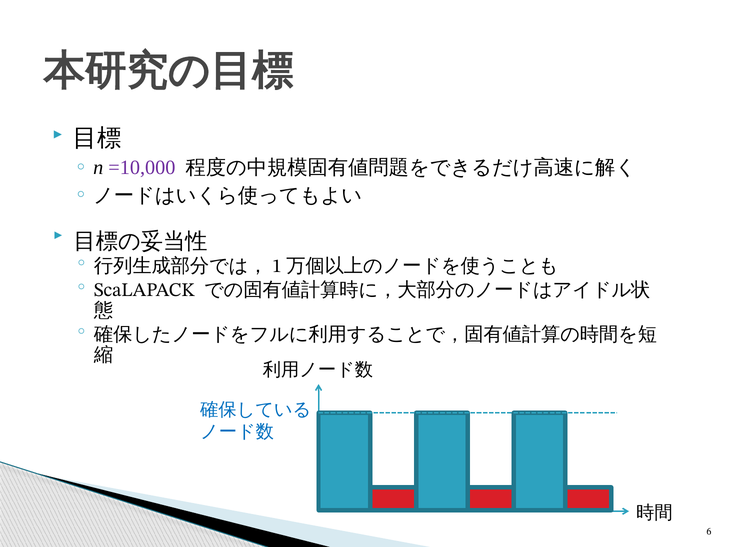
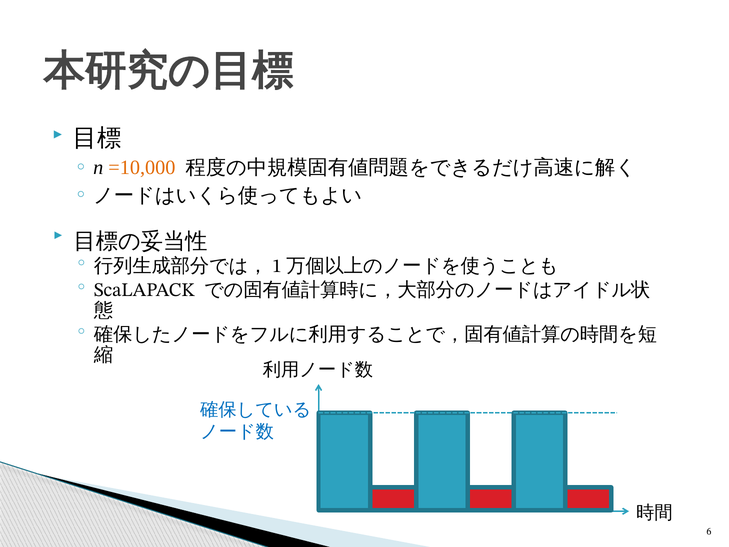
=10,000 colour: purple -> orange
